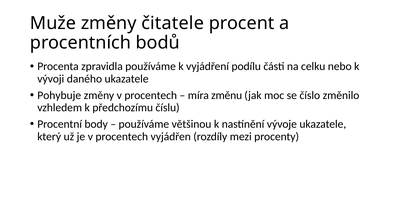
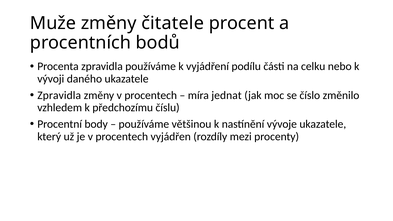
Pohybuje at (59, 95): Pohybuje -> Zpravidla
změnu: změnu -> jednat
